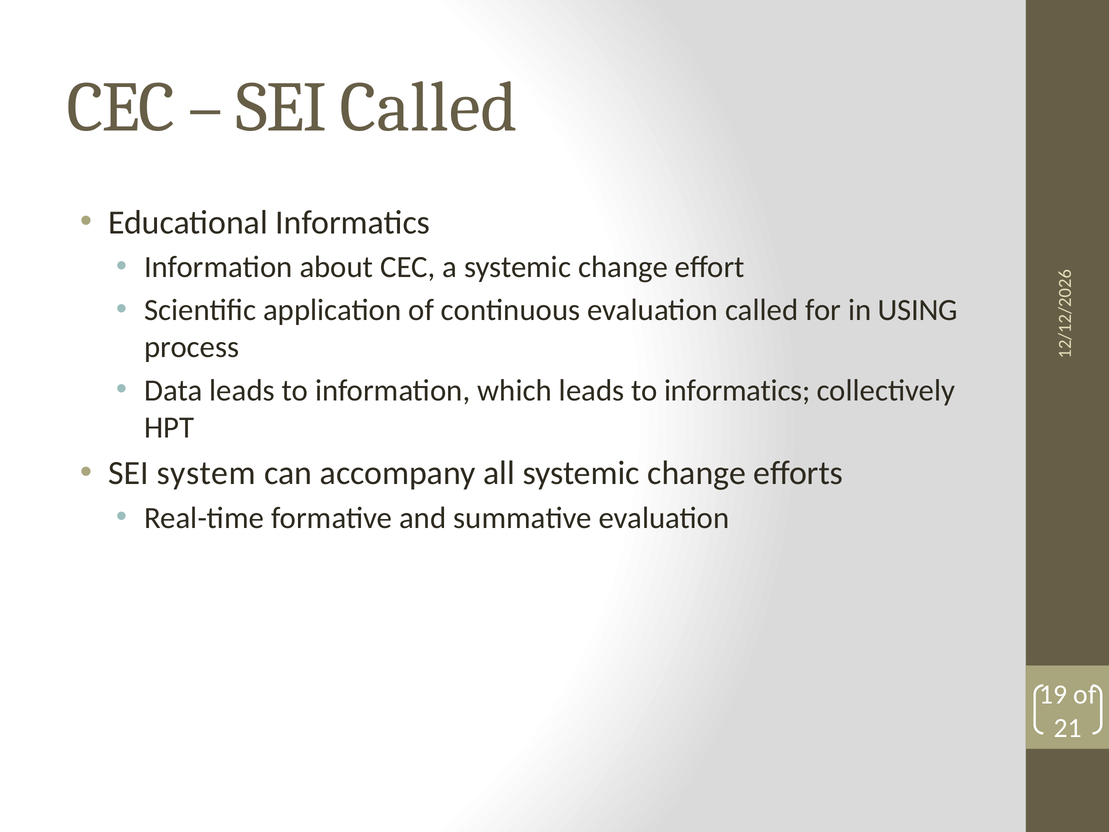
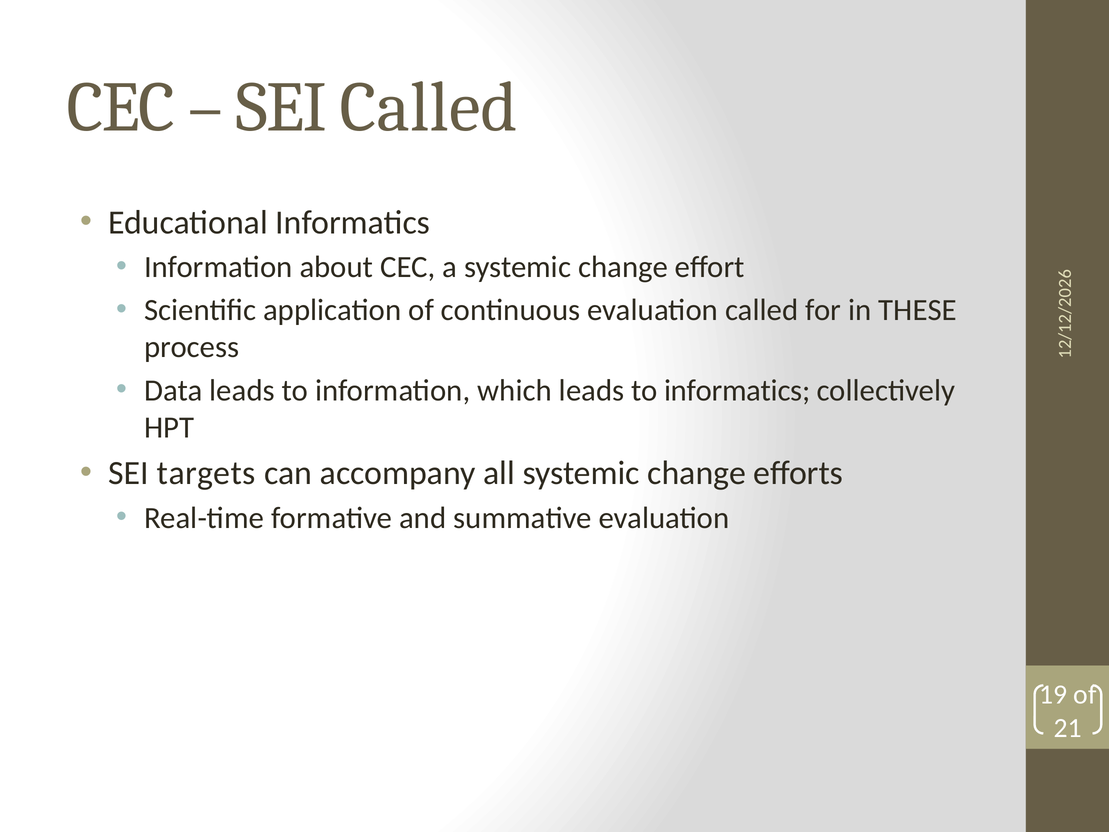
USING: USING -> THESE
system: system -> targets
